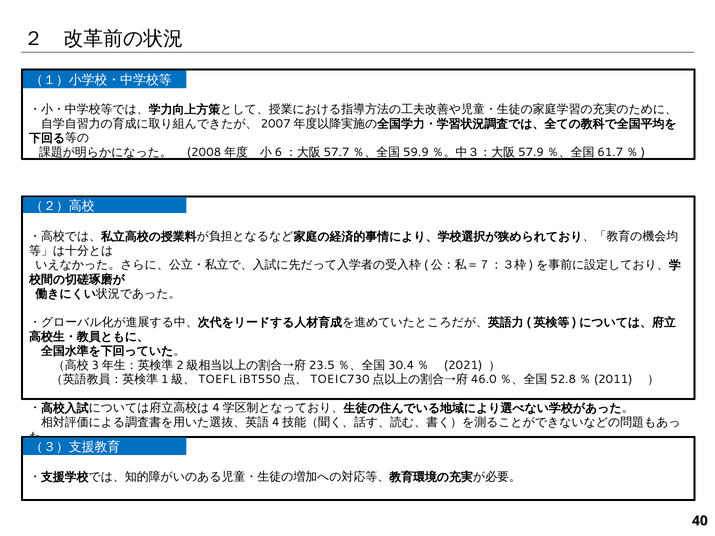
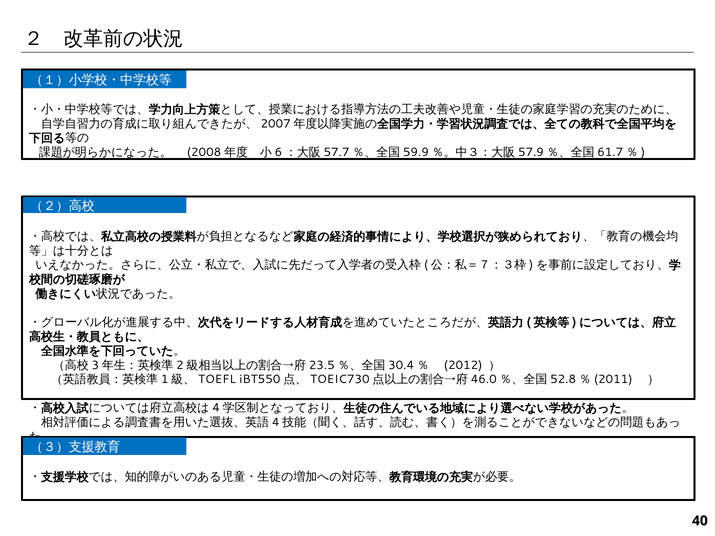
2021: 2021 -> 2012
